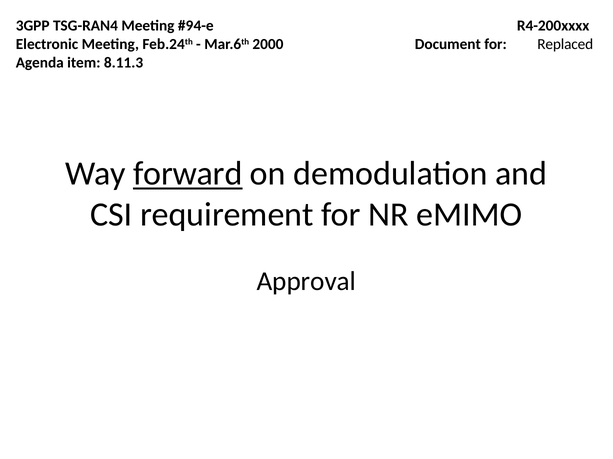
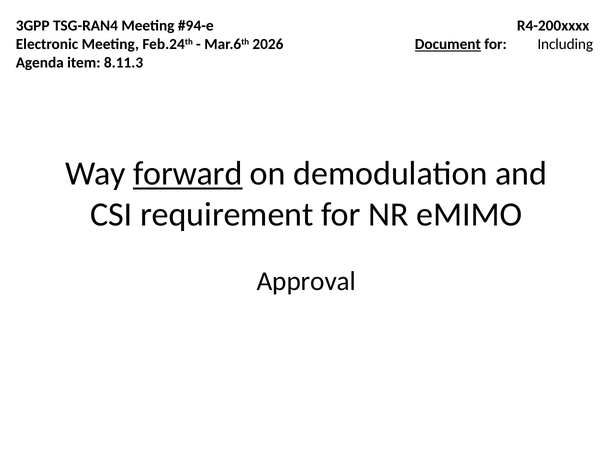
2000: 2000 -> 2026
Document underline: none -> present
Replaced: Replaced -> Including
